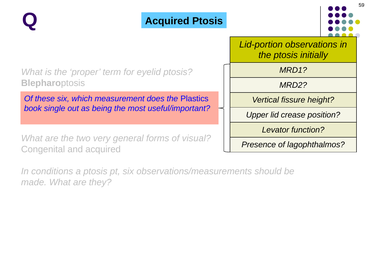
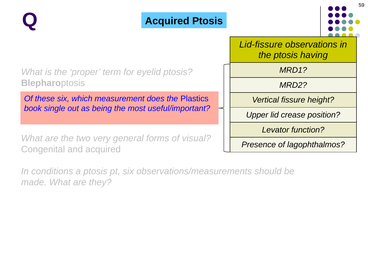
Lid-portion: Lid-portion -> Lid-fissure
initially: initially -> having
